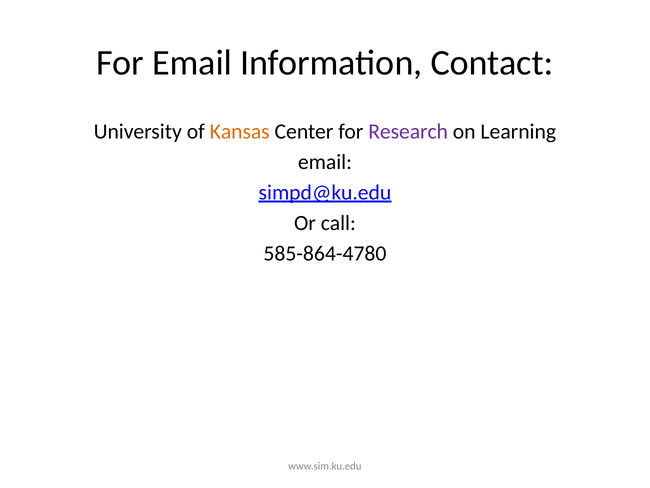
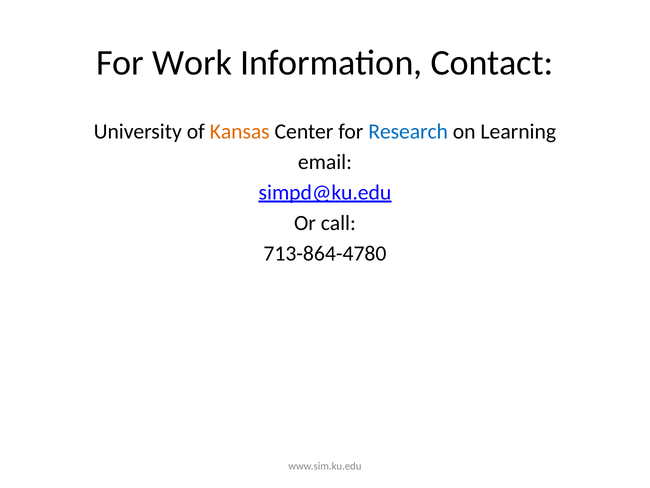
For Email: Email -> Work
Research colour: purple -> blue
585-864-4780: 585-864-4780 -> 713-864-4780
